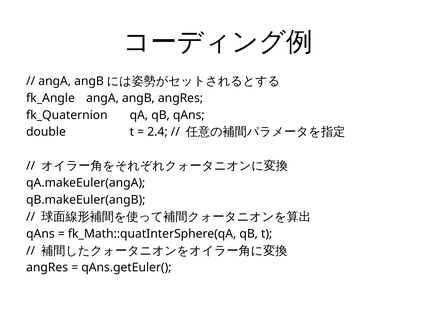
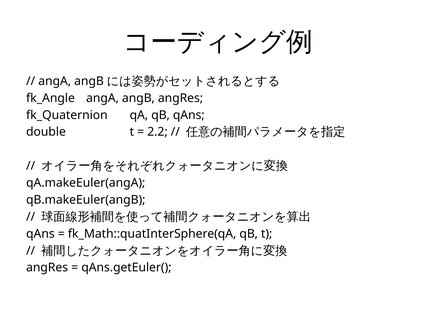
2.4: 2.4 -> 2.2
